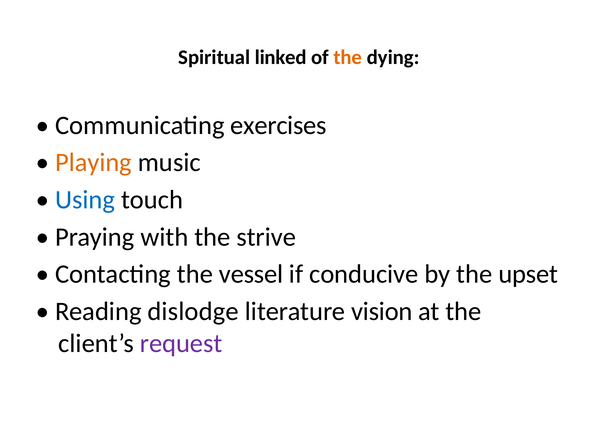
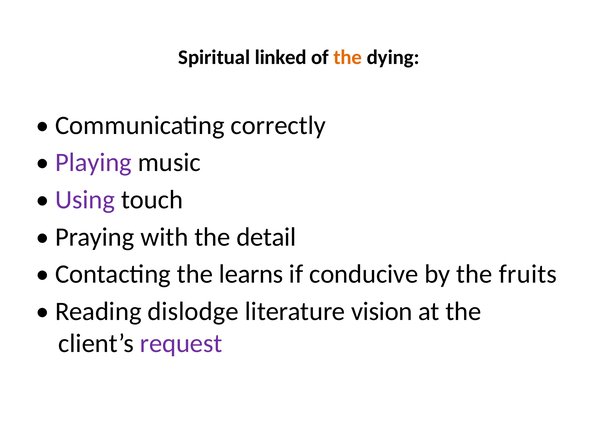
exercises: exercises -> correctly
Playing colour: orange -> purple
Using colour: blue -> purple
strive: strive -> detail
vessel: vessel -> learns
upset: upset -> fruits
